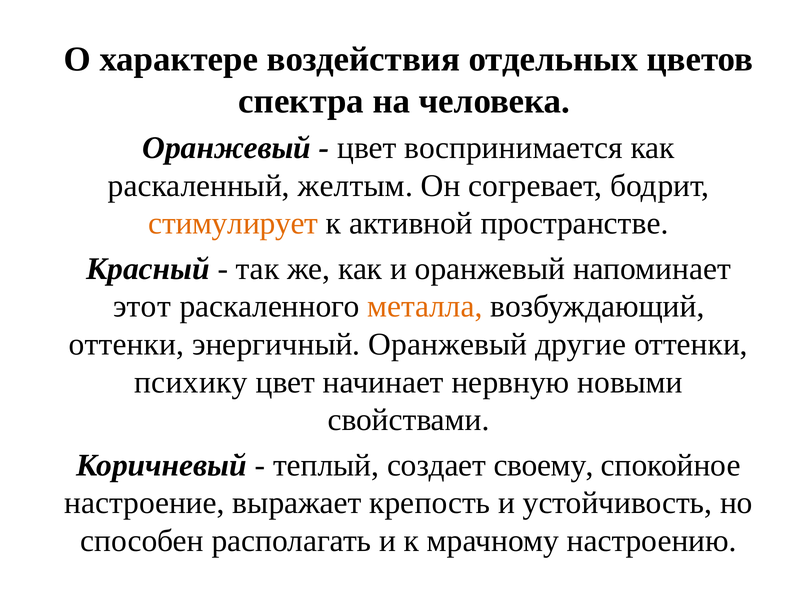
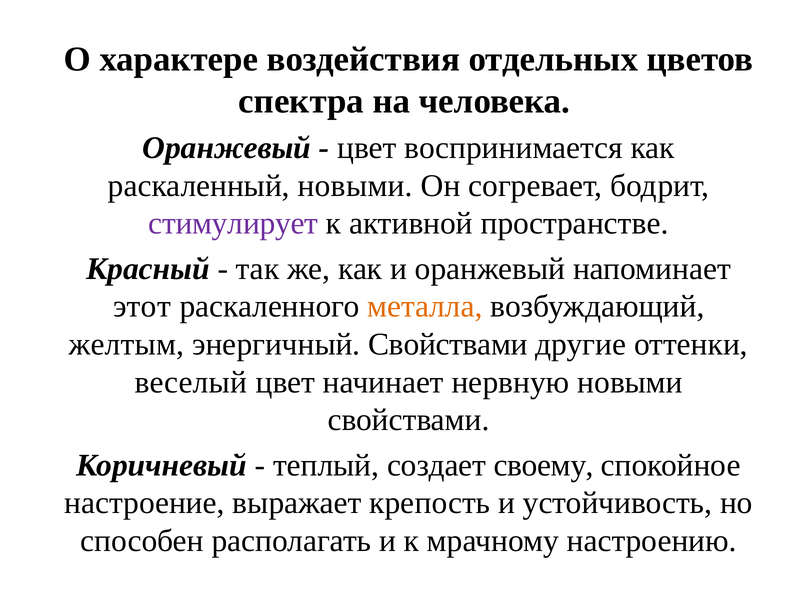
раскаленный желтым: желтым -> новыми
стимулирует colour: orange -> purple
оттенки at (127, 344): оттенки -> желтым
энергичный Оранжевый: Оранжевый -> Свойствами
психику: психику -> веселый
